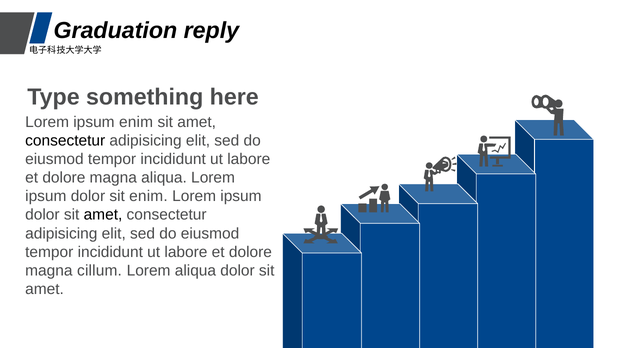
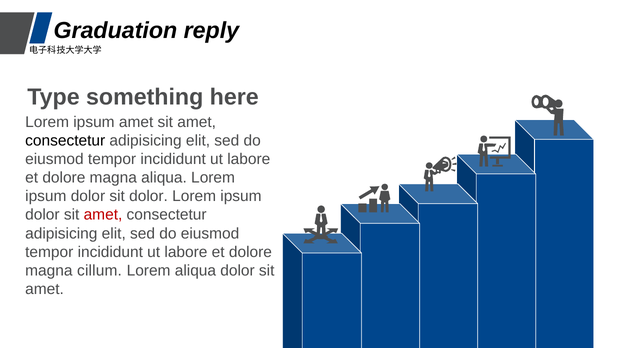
ipsum enim: enim -> amet
sit enim: enim -> dolor
amet at (103, 215) colour: black -> red
